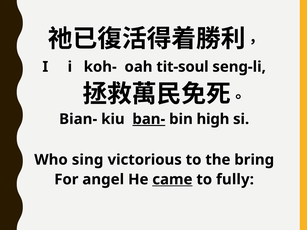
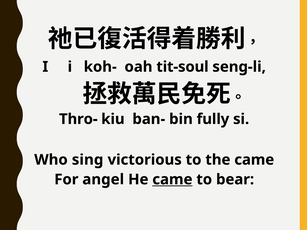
Bian-: Bian- -> Thro-
ban- underline: present -> none
high: high -> fully
the bring: bring -> came
fully: fully -> bear
